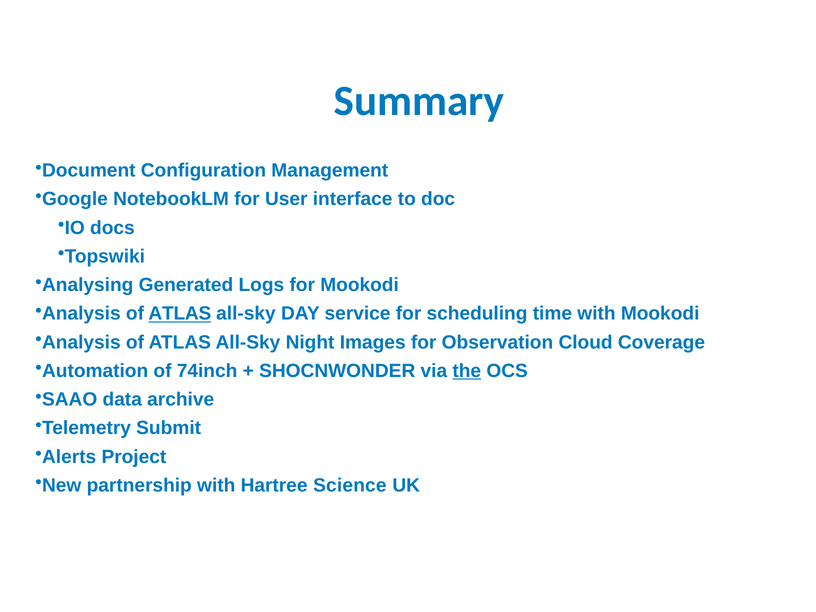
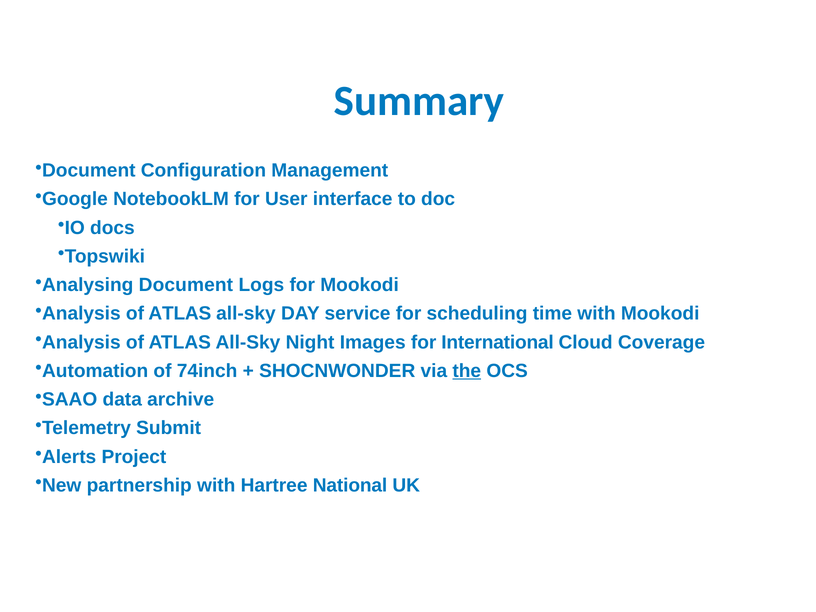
Analysing Generated: Generated -> Document
ATLAS at (180, 314) underline: present -> none
Observation: Observation -> International
Science: Science -> National
